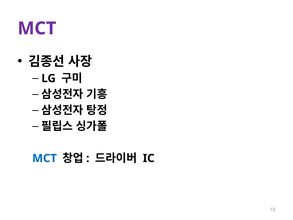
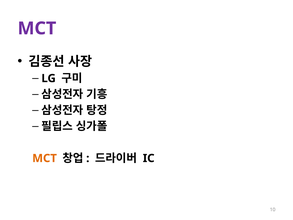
MCT at (45, 158) colour: blue -> orange
